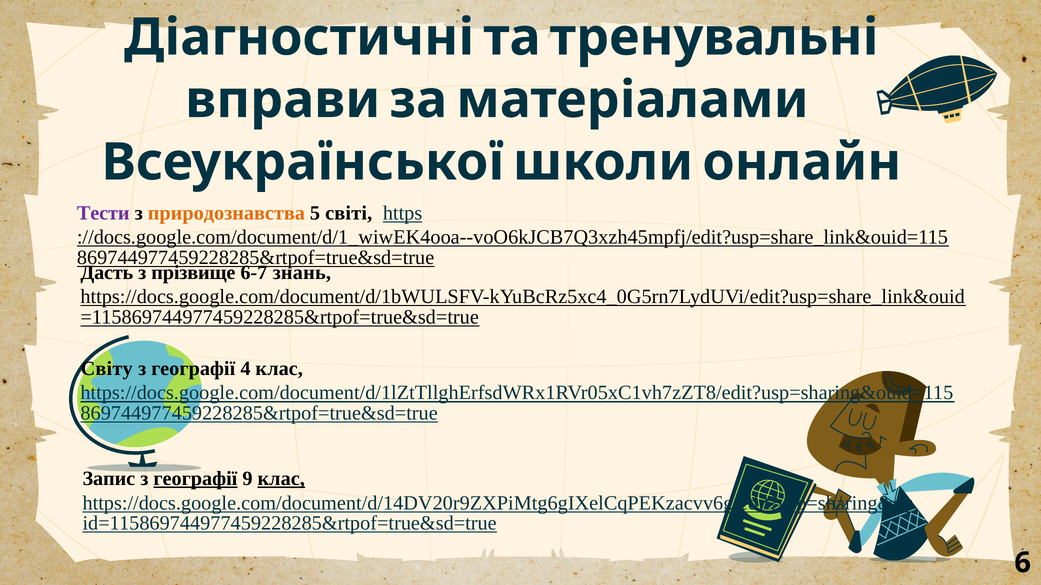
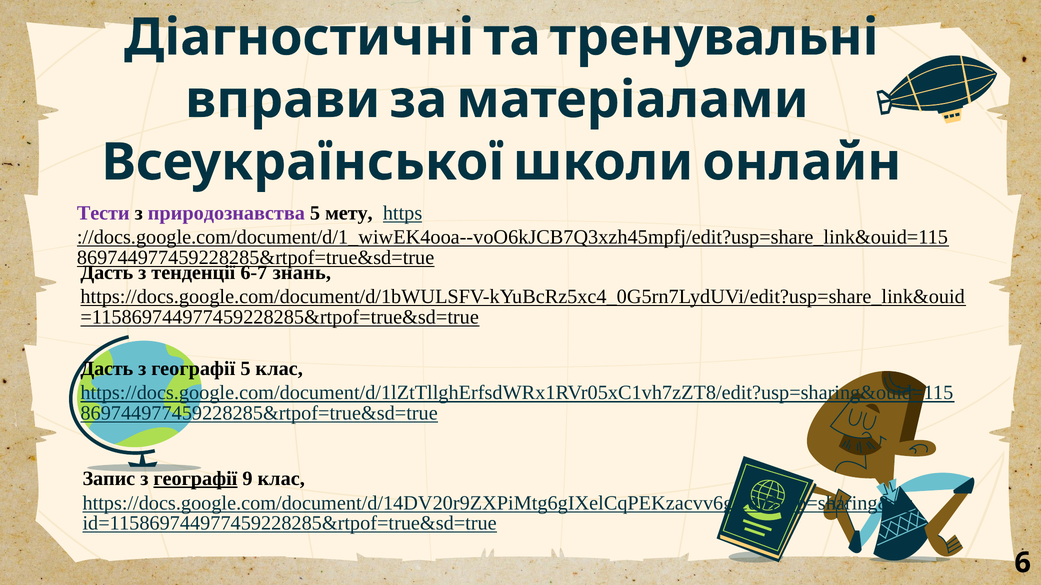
природознавства colour: orange -> purple
світі: світі -> мету
прізвище: прізвище -> тенденції
Світу at (107, 369): Світу -> Дасть
географії 4: 4 -> 5
клас at (281, 479) underline: present -> none
